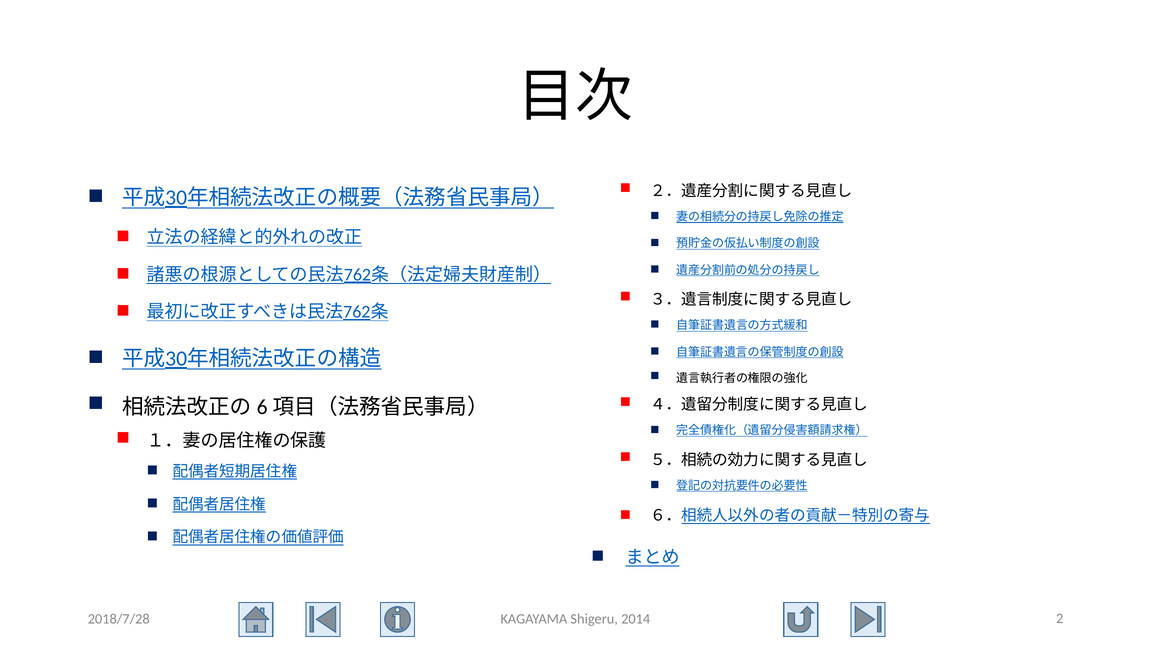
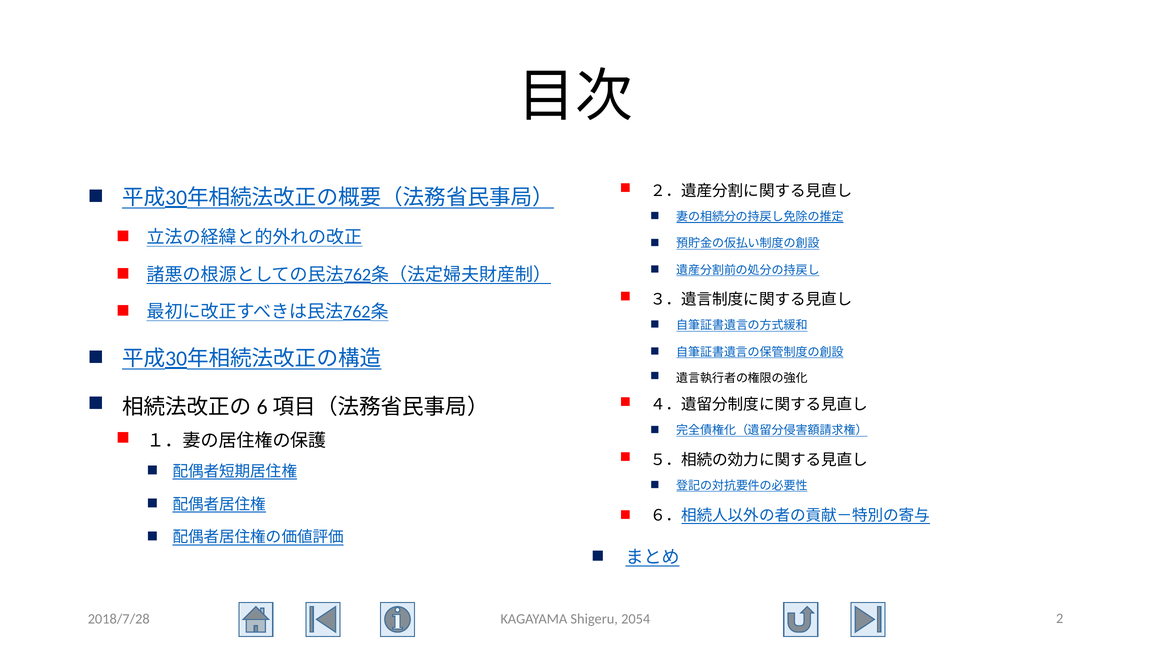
2014: 2014 -> 2054
